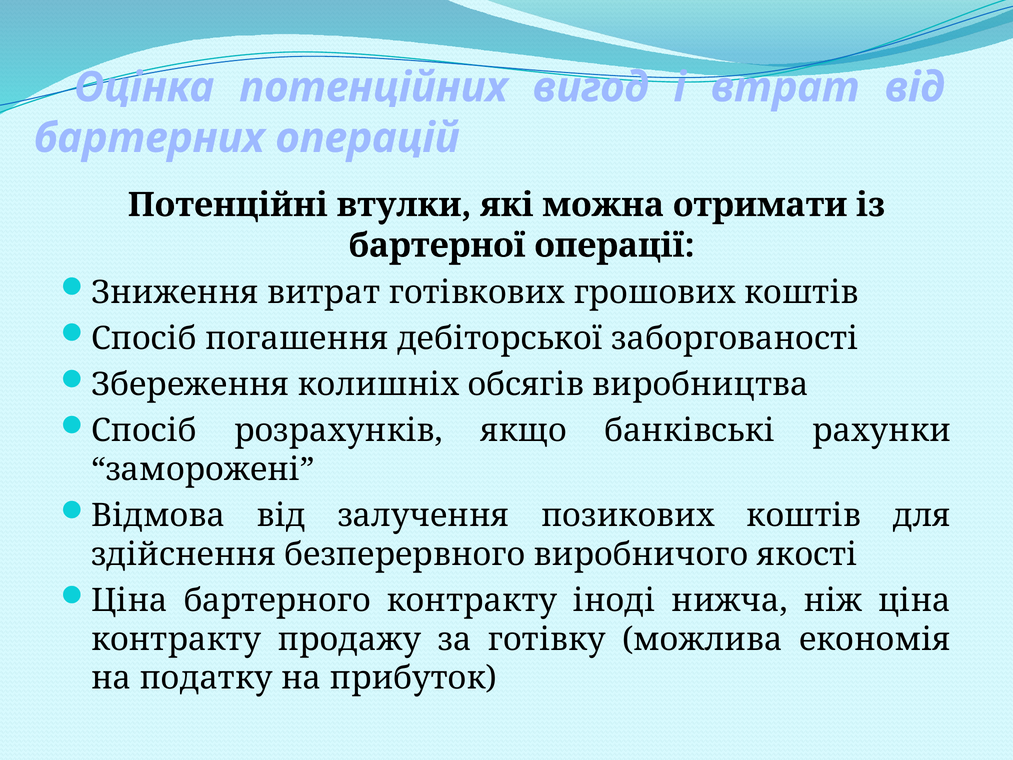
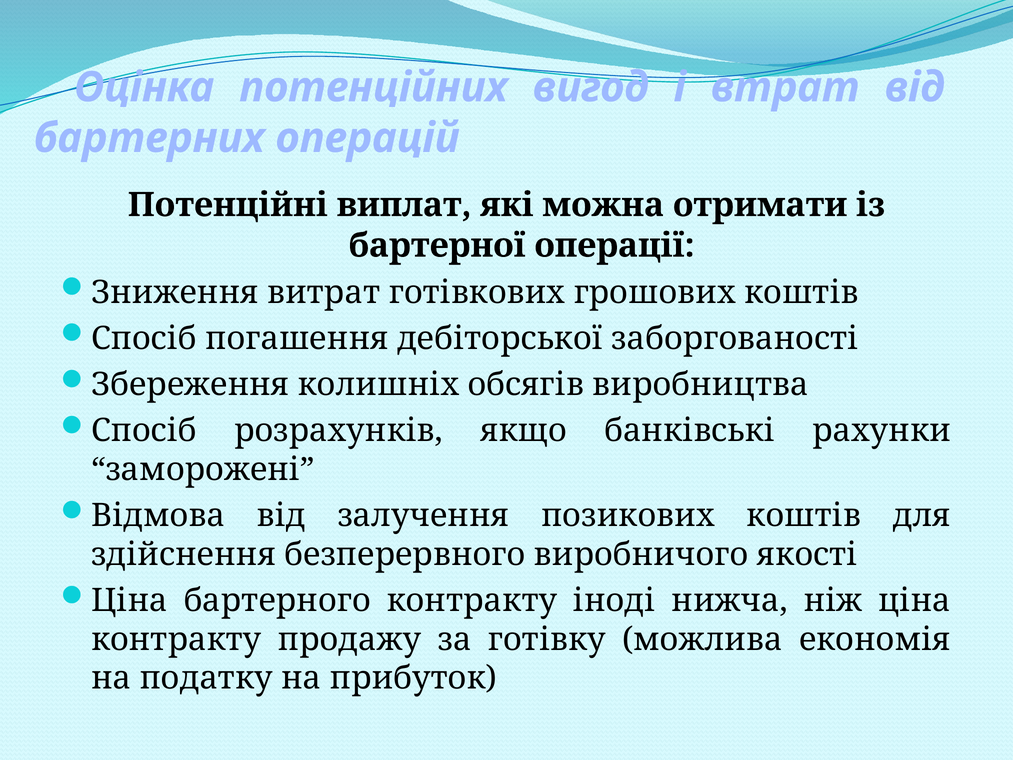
втулки: втулки -> виплат
